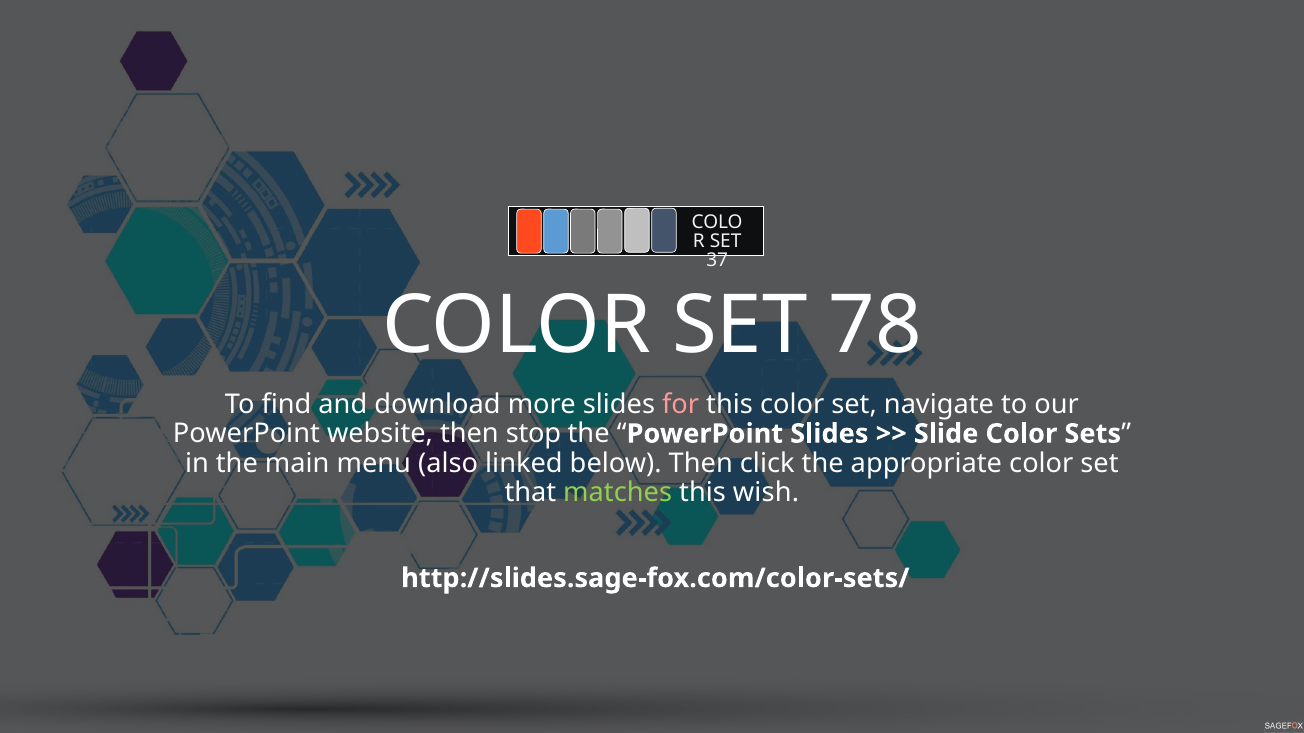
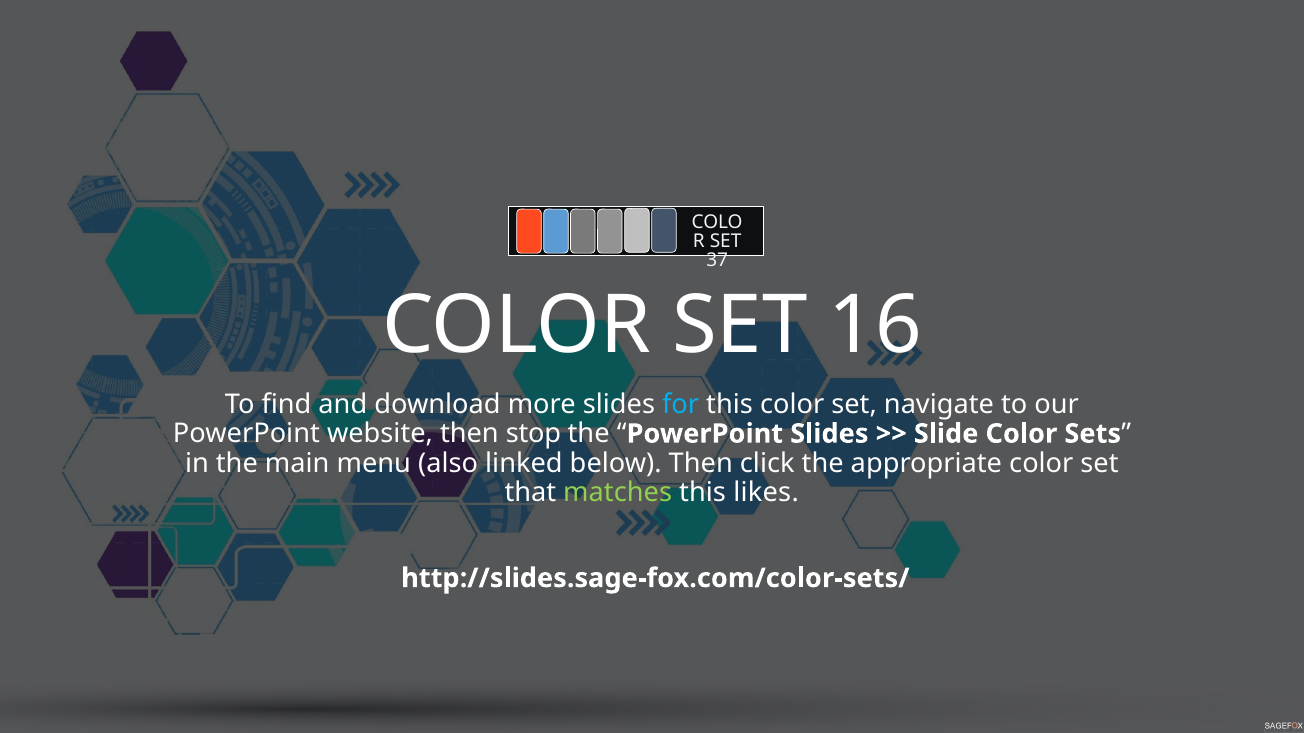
78: 78 -> 16
for colour: pink -> light blue
wish: wish -> likes
